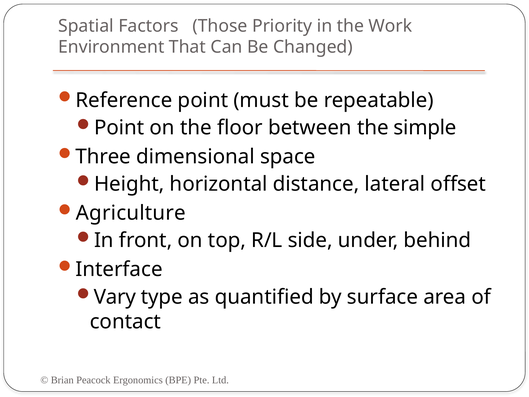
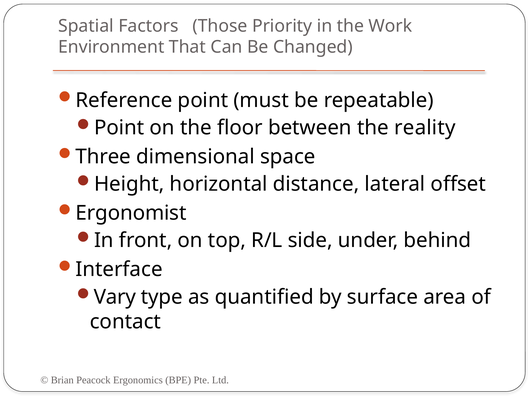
simple: simple -> reality
Agriculture: Agriculture -> Ergonomist
